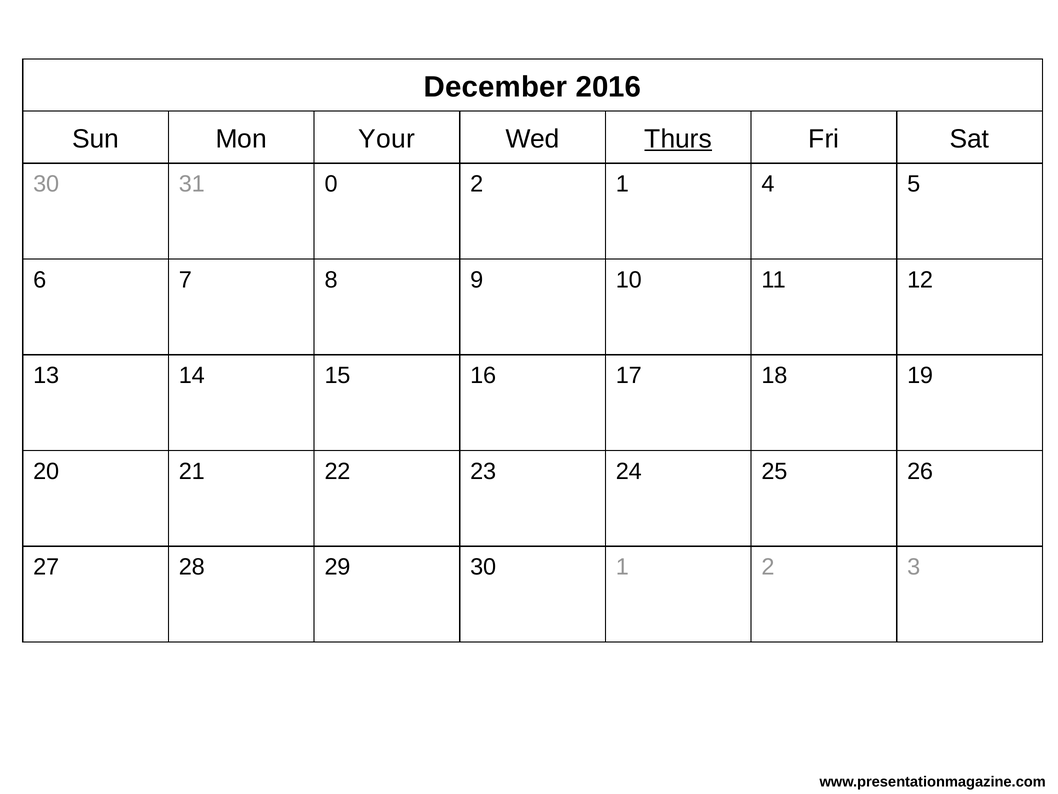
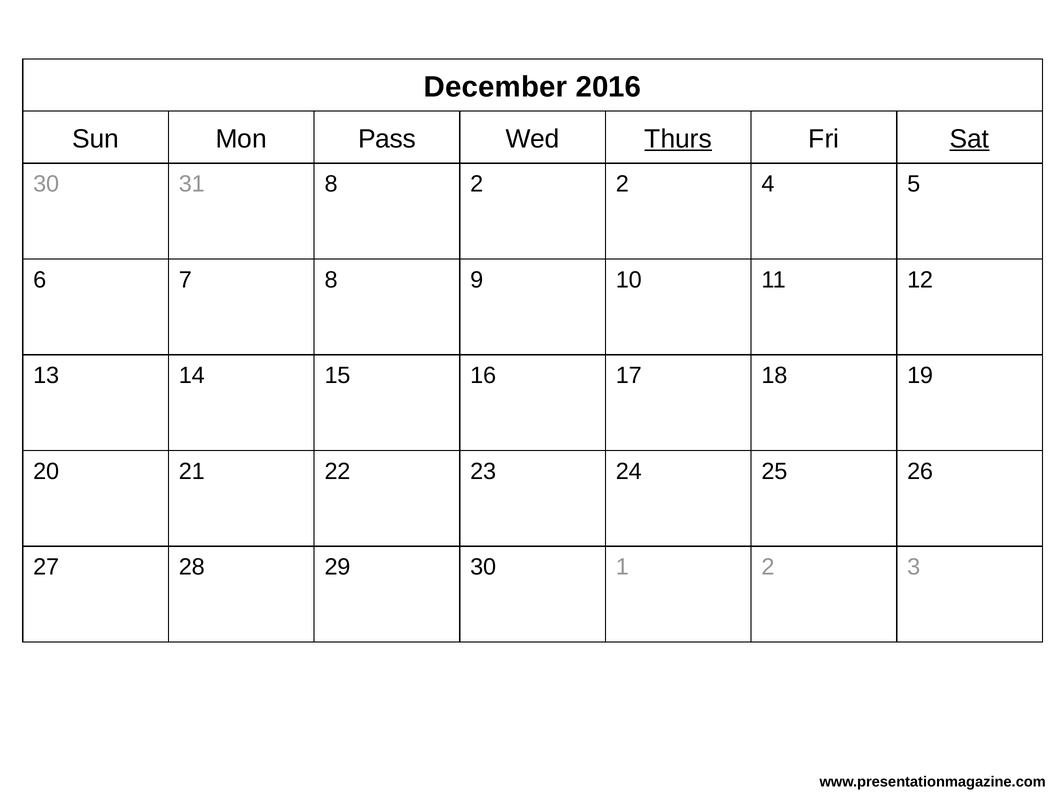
Your: Your -> Pass
Sat underline: none -> present
31 0: 0 -> 8
1 at (622, 184): 1 -> 2
